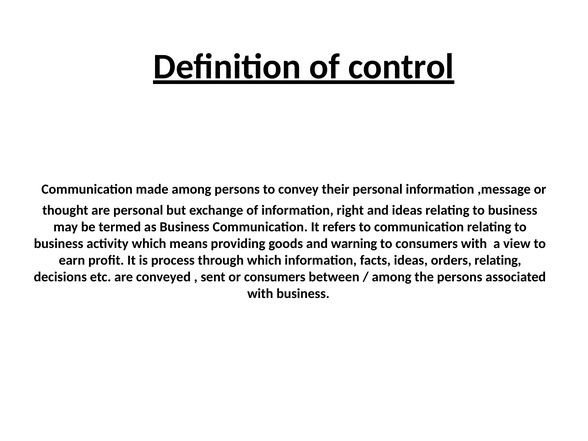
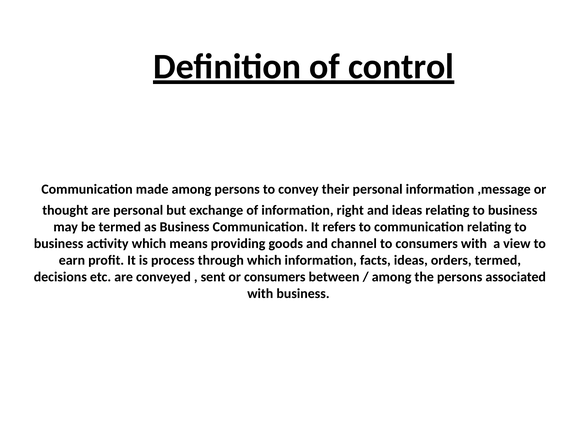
warning: warning -> channel
orders relating: relating -> termed
